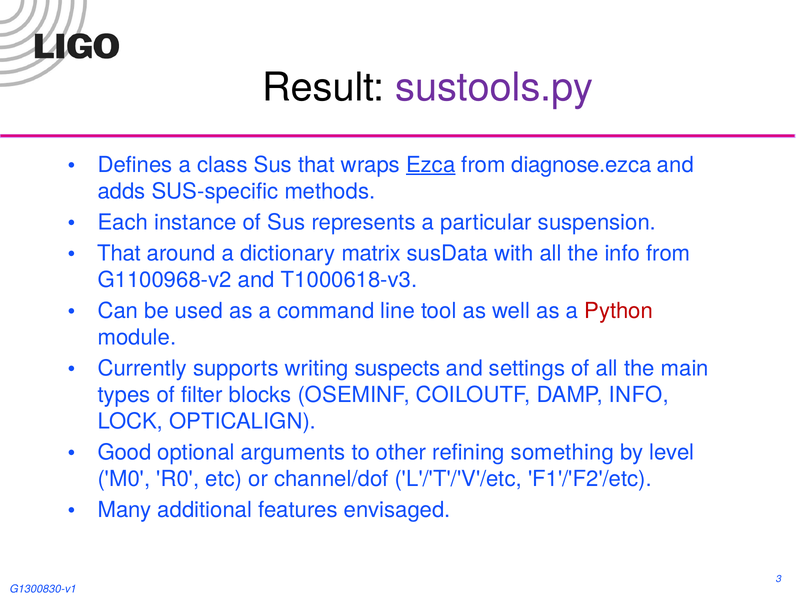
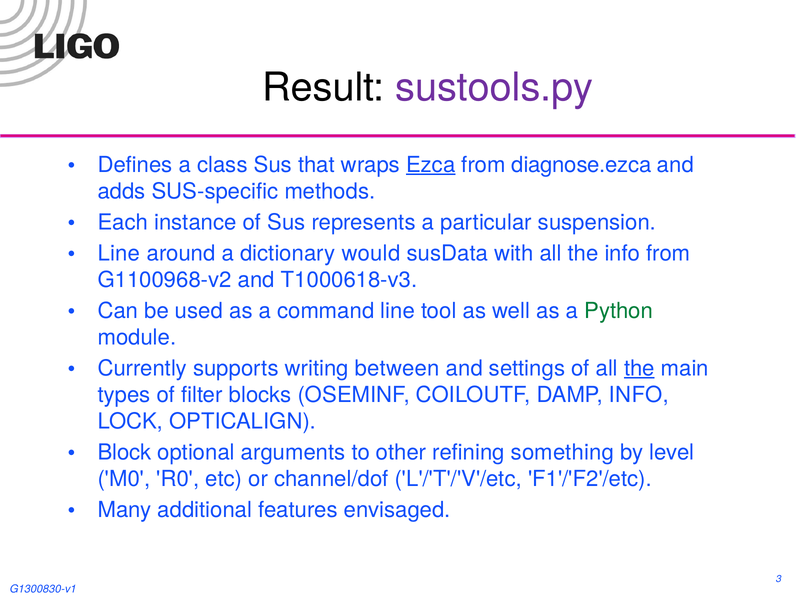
That at (119, 253): That -> Line
matrix: matrix -> would
Python colour: red -> green
suspects: suspects -> between
the at (639, 368) underline: none -> present
Good: Good -> Block
